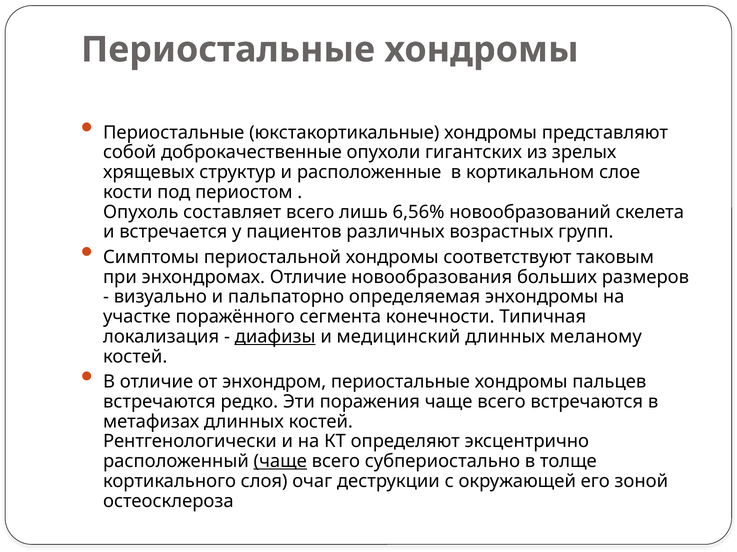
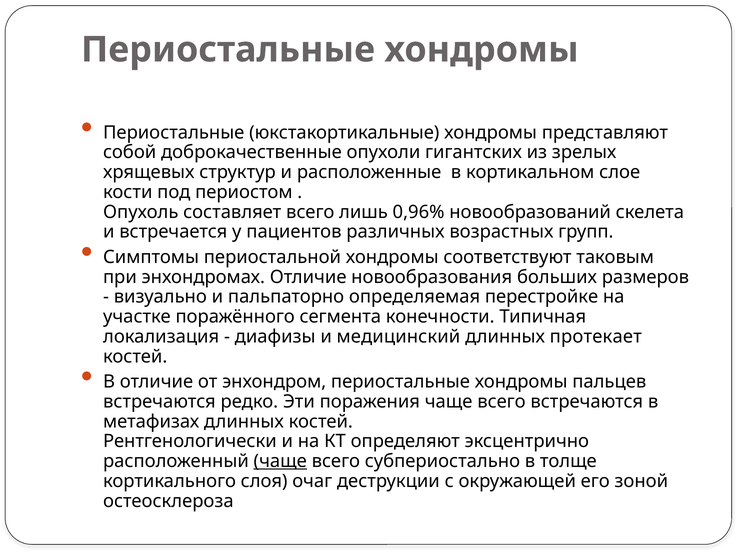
6,56%: 6,56% -> 0,96%
энхондромы: энхондромы -> перестройке
диафизы underline: present -> none
меланому: меланому -> протекает
